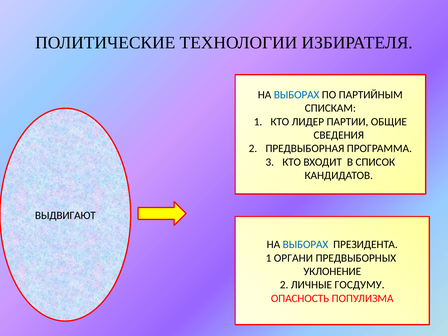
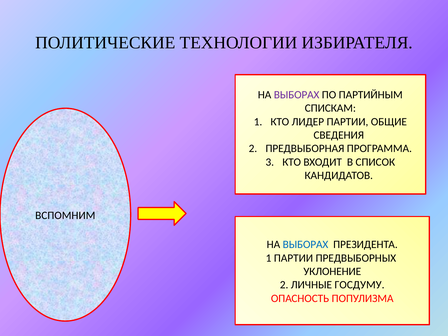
ВЫБОРАХ at (297, 95) colour: blue -> purple
ВЫДВИГАЮТ: ВЫДВИГАЮТ -> ВСПОМНИМ
1 ОРГАНИ: ОРГАНИ -> ПАРТИИ
